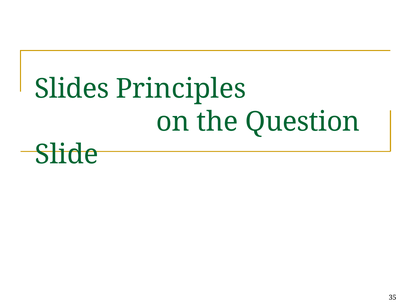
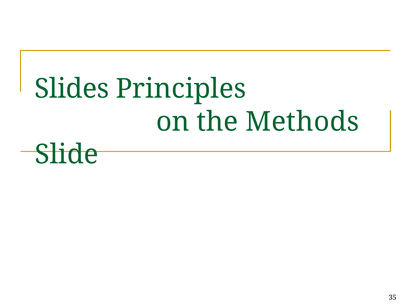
Question: Question -> Methods
